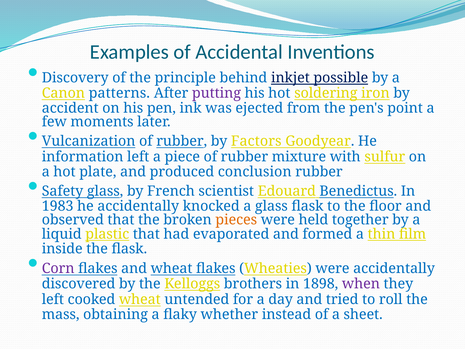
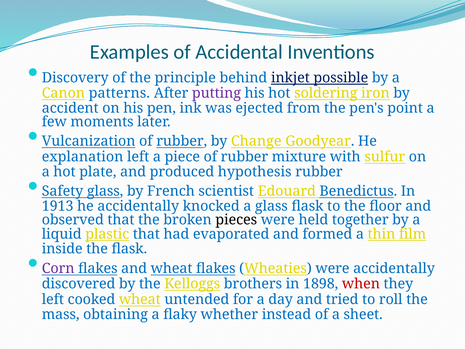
Factors: Factors -> Change
information: information -> explanation
conclusion: conclusion -> hypothesis
1983: 1983 -> 1913
pieces colour: orange -> black
when colour: purple -> red
